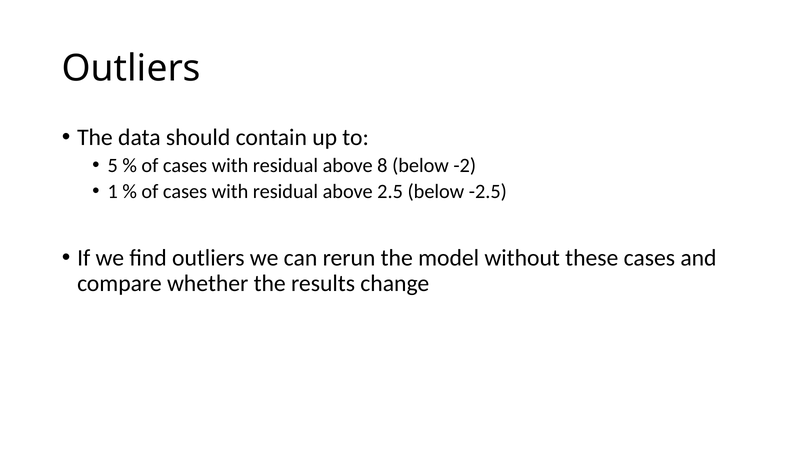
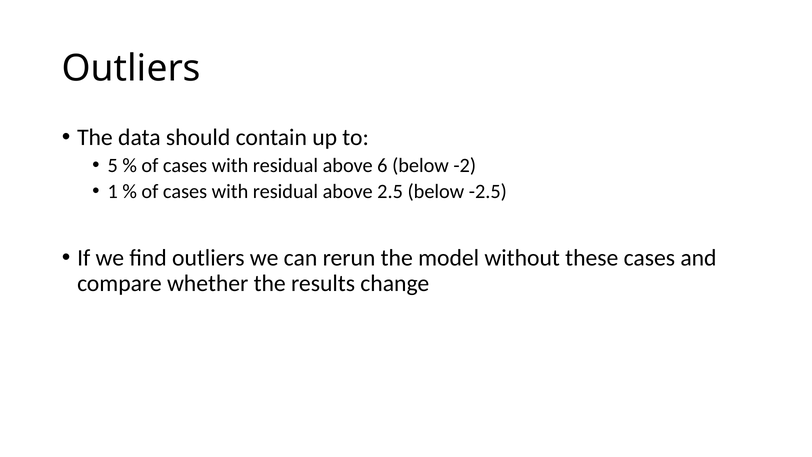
8: 8 -> 6
